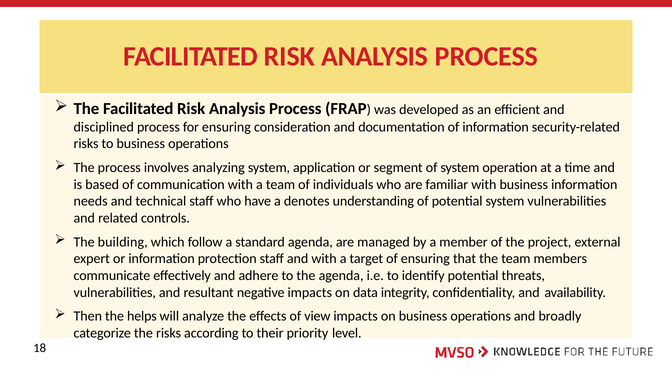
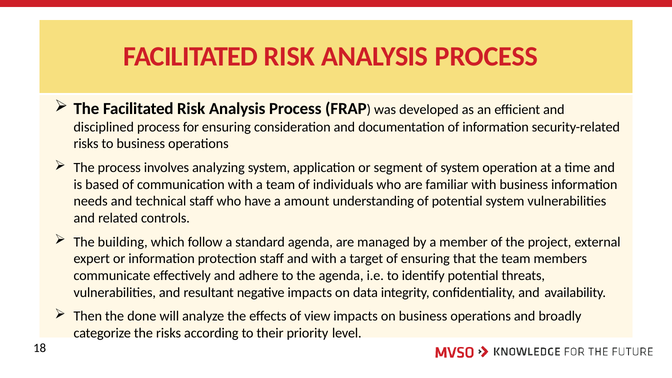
denotes: denotes -> amount
helps: helps -> done
